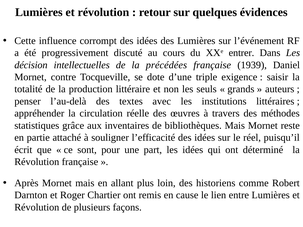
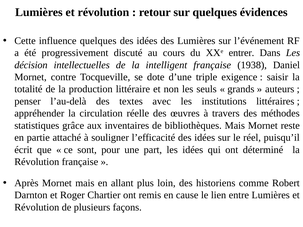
influence corrompt: corrompt -> quelques
précédées: précédées -> intelligent
1939: 1939 -> 1938
